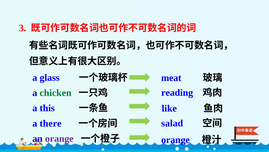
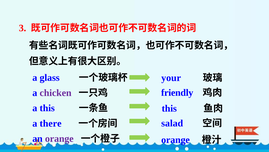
meat: meat -> your
reading: reading -> friendly
chicken colour: green -> purple
like at (169, 108): like -> this
